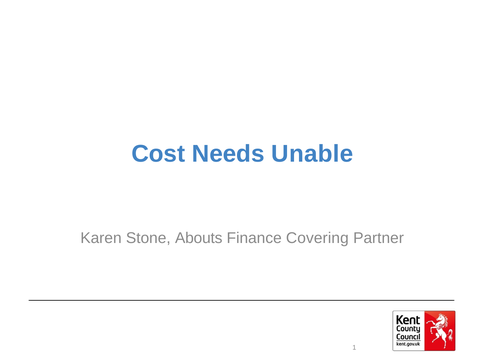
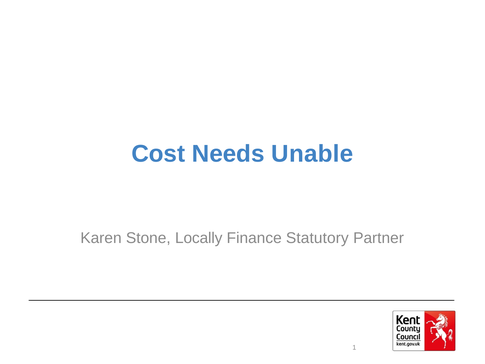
Abouts: Abouts -> Locally
Covering: Covering -> Statutory
